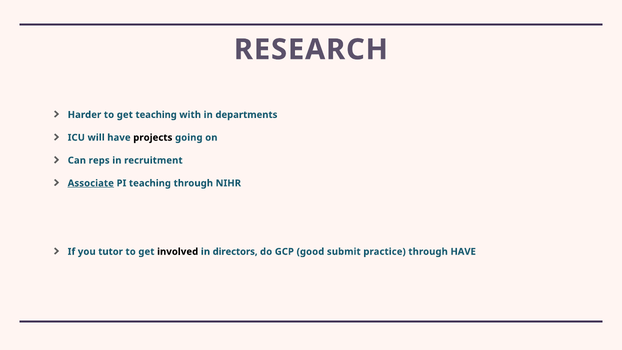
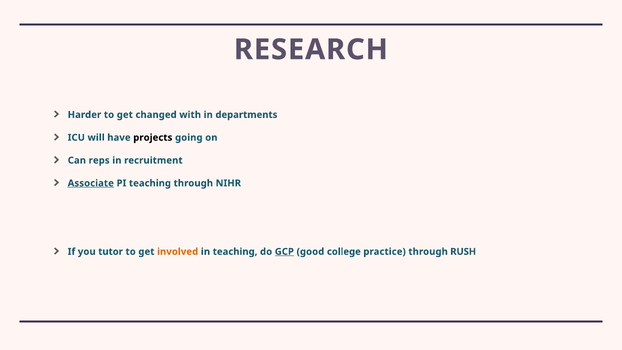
get teaching: teaching -> changed
involved colour: black -> orange
in directors: directors -> teaching
GCP underline: none -> present
submit: submit -> college
through HAVE: HAVE -> RUSH
